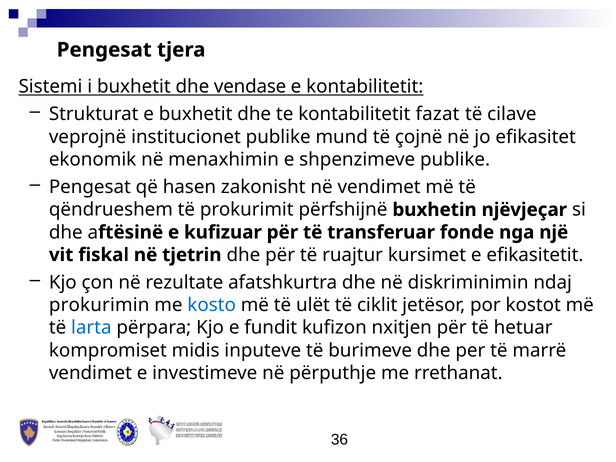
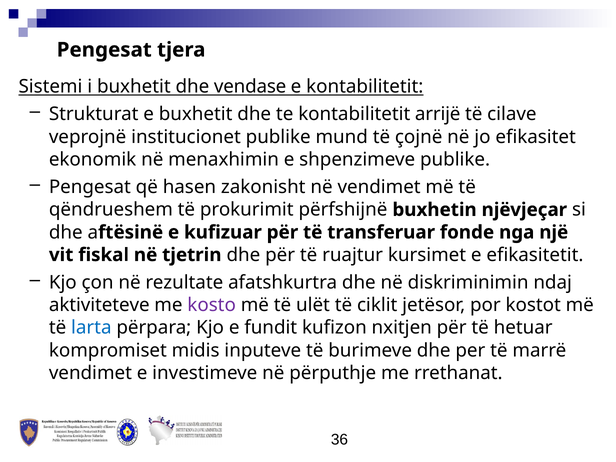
fazat: fazat -> arrijë
prokurimin: prokurimin -> aktiviteteve
kosto colour: blue -> purple
